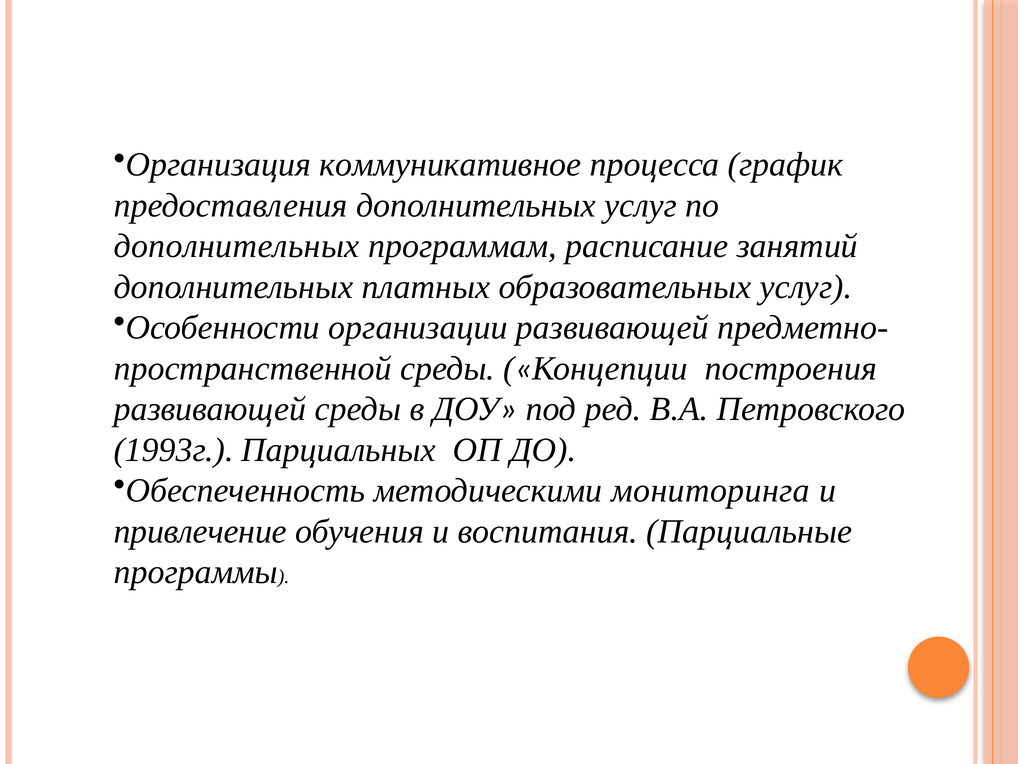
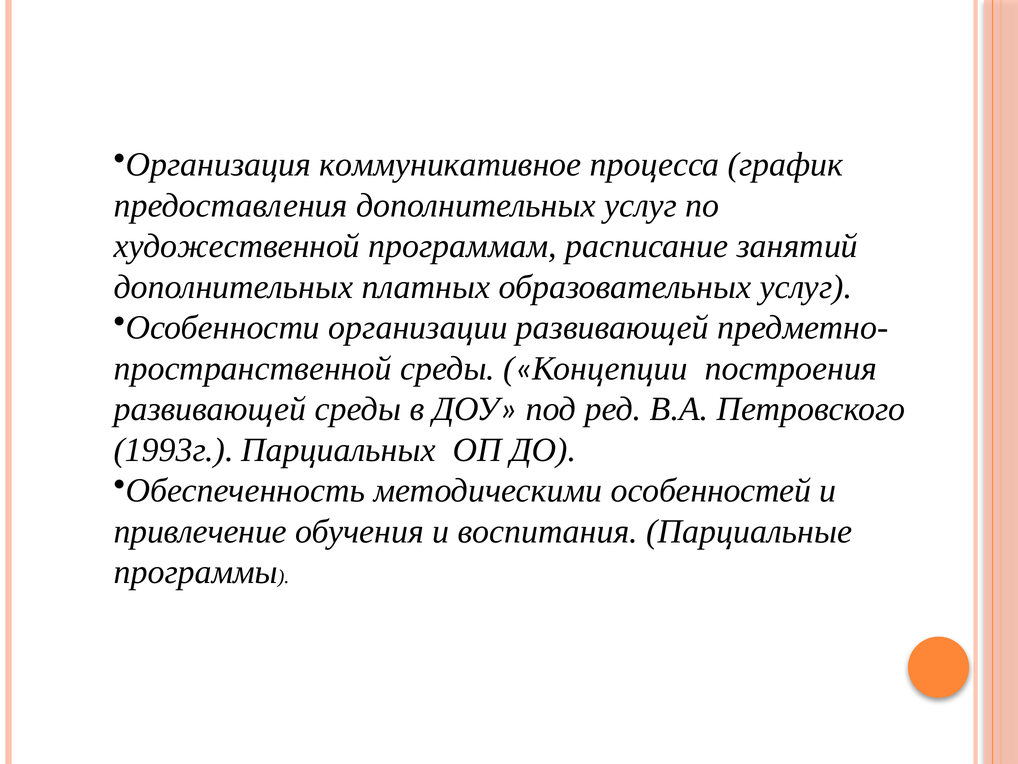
дополнительных at (237, 246): дополнительных -> художественной
мониторинга: мониторинга -> особенностей
